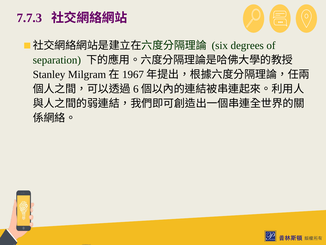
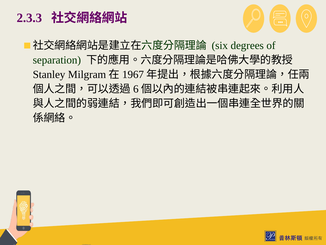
7.7.3: 7.7.3 -> 2.3.3
